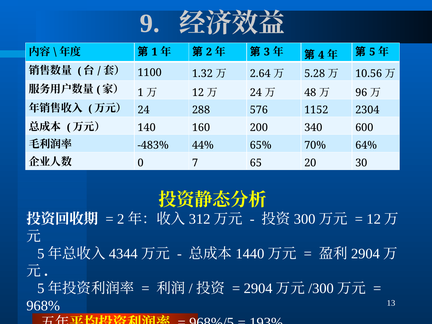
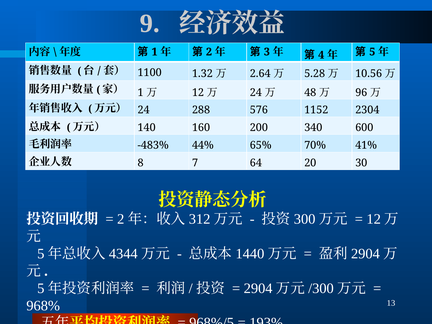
64%: 64% -> 41%
0: 0 -> 8
65: 65 -> 64
